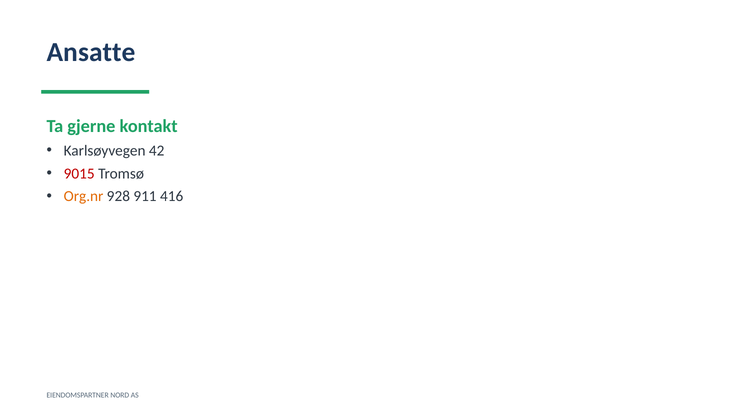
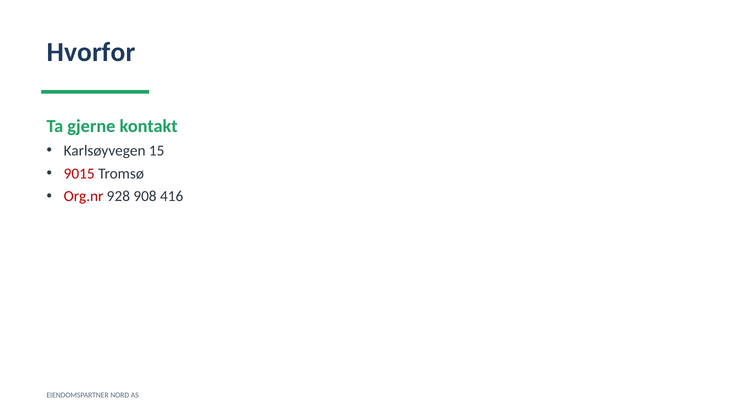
Ansatte: Ansatte -> Hvorfor
42: 42 -> 15
Org.nr colour: orange -> red
911: 911 -> 908
